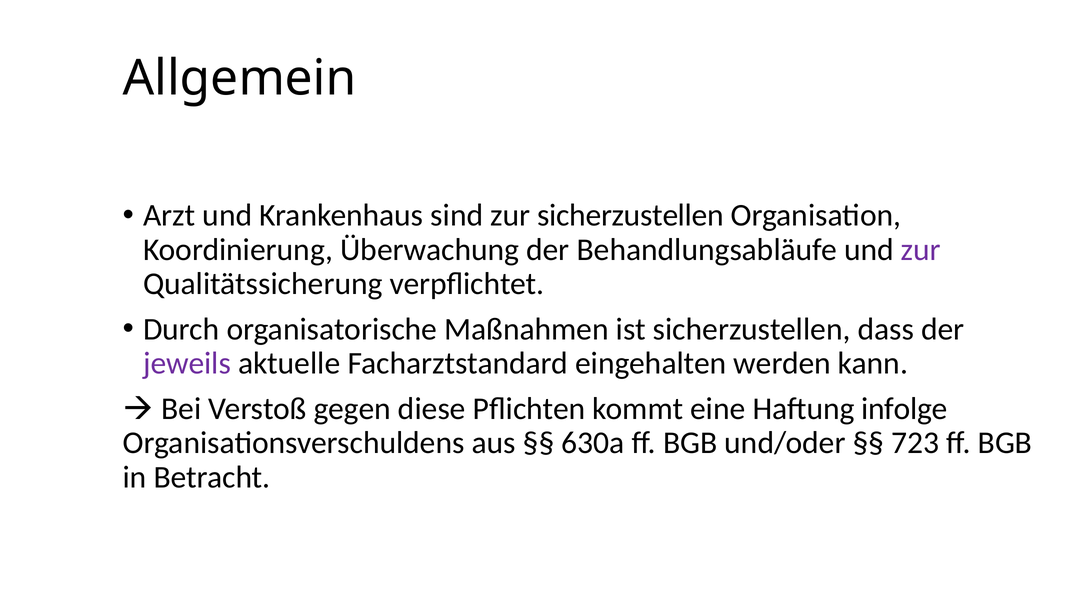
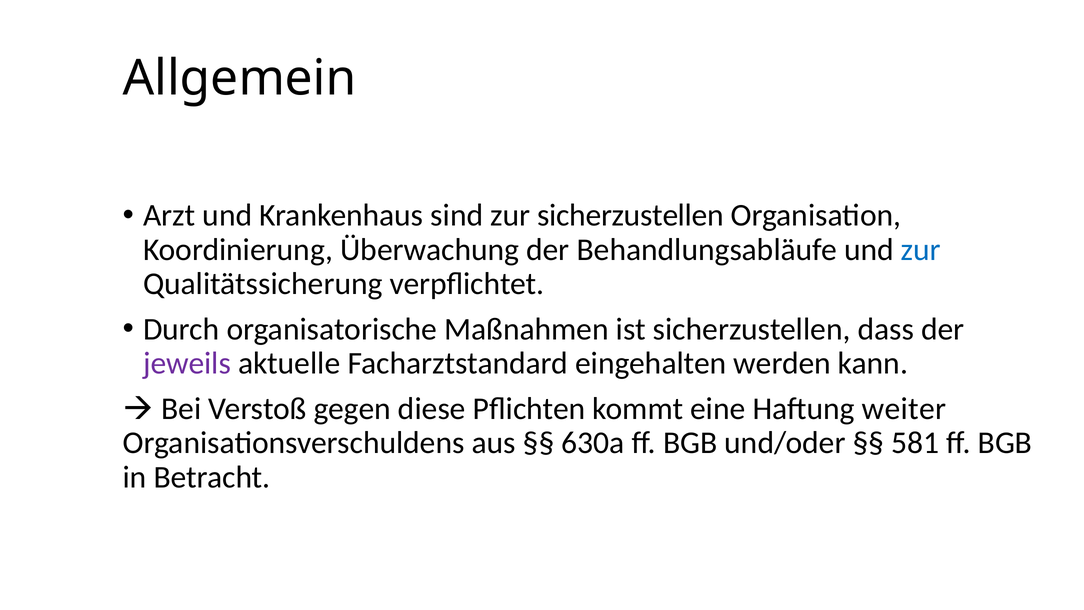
zur at (921, 249) colour: purple -> blue
infolge: infolge -> weiter
723: 723 -> 581
